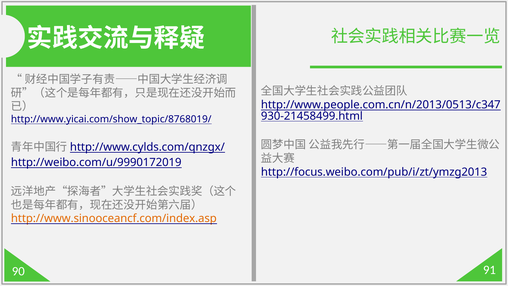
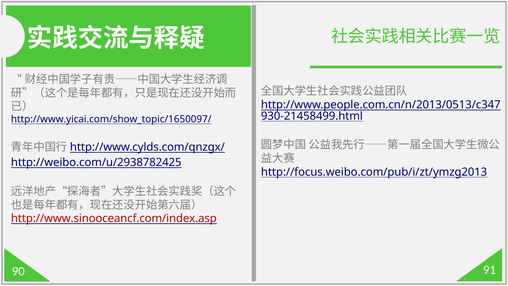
http://www.yicai.com/show_topic/8768019/: http://www.yicai.com/show_topic/8768019/ -> http://www.yicai.com/show_topic/1650097/
http://weibo.com/u/9990172019: http://weibo.com/u/9990172019 -> http://weibo.com/u/2938782425
http://www.sinooceancf.com/index.asp colour: orange -> red
